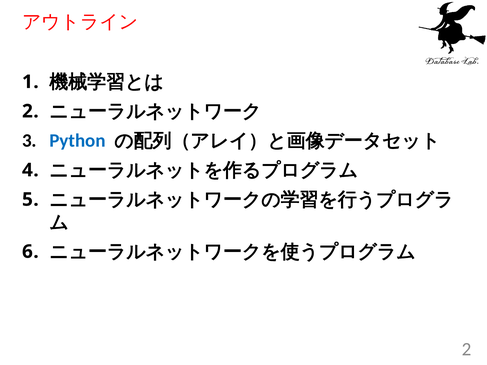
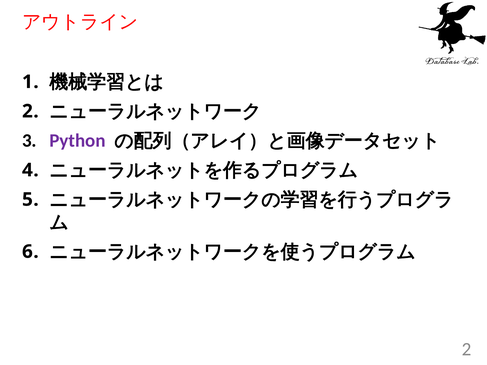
Python colour: blue -> purple
